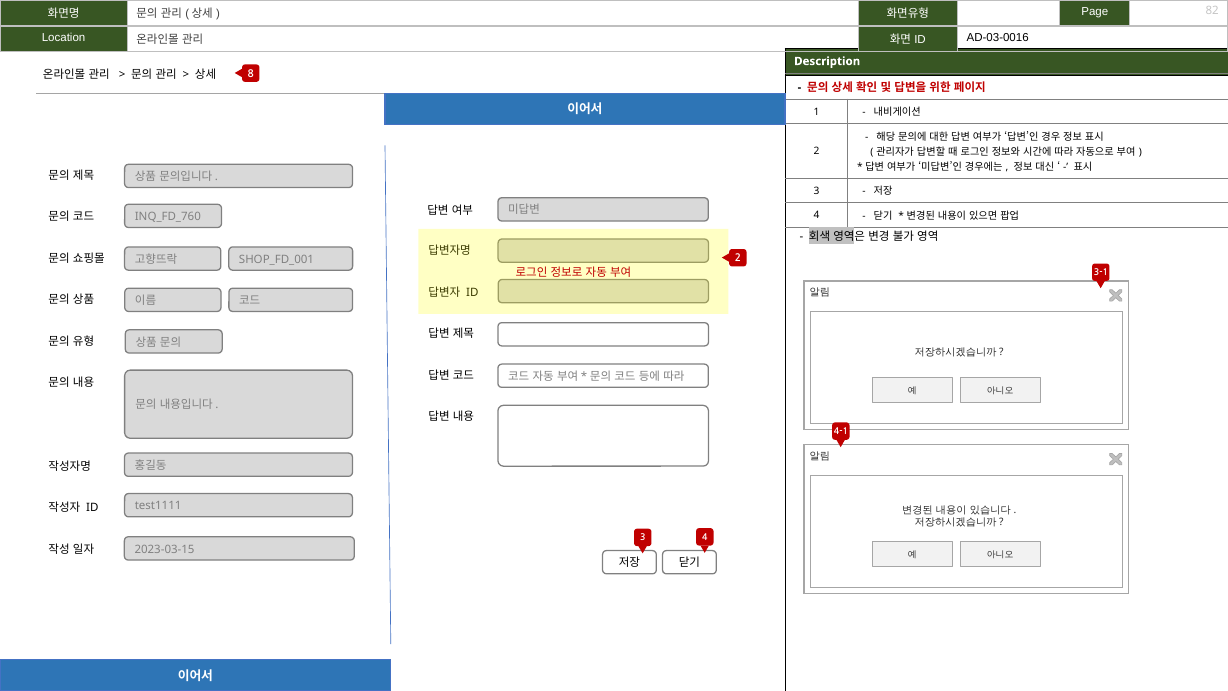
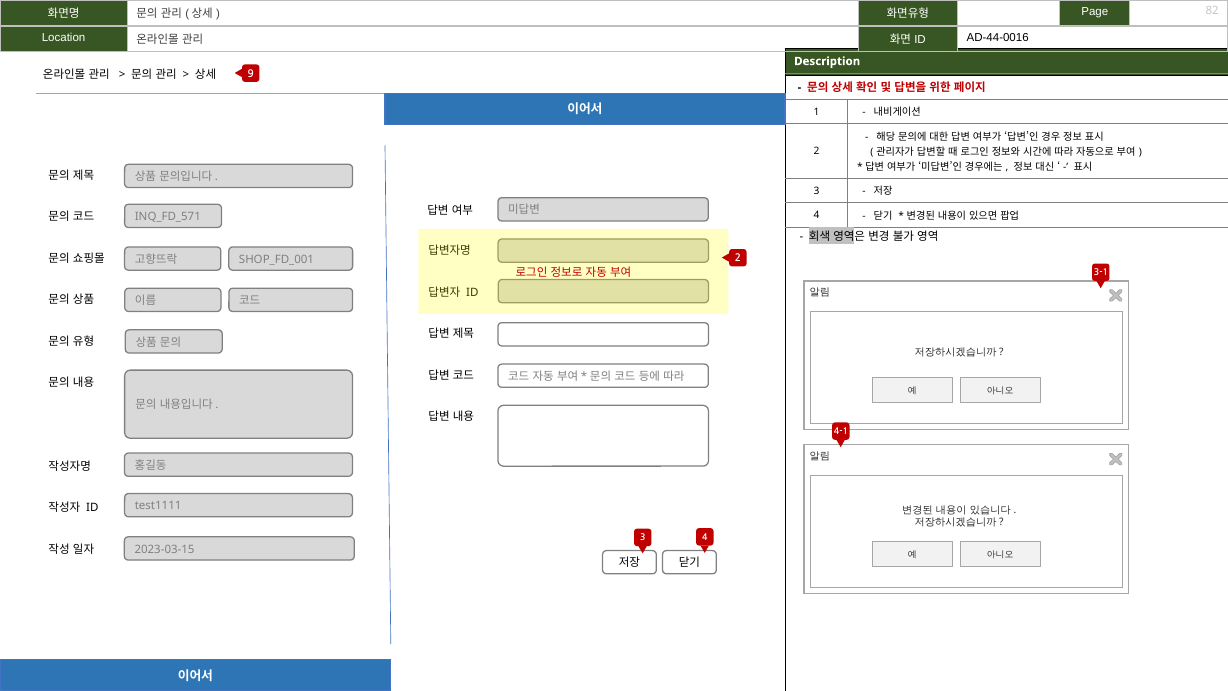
AD-03-0016: AD-03-0016 -> AD-44-0016
8: 8 -> 9
INQ_FD_760: INQ_FD_760 -> INQ_FD_571
